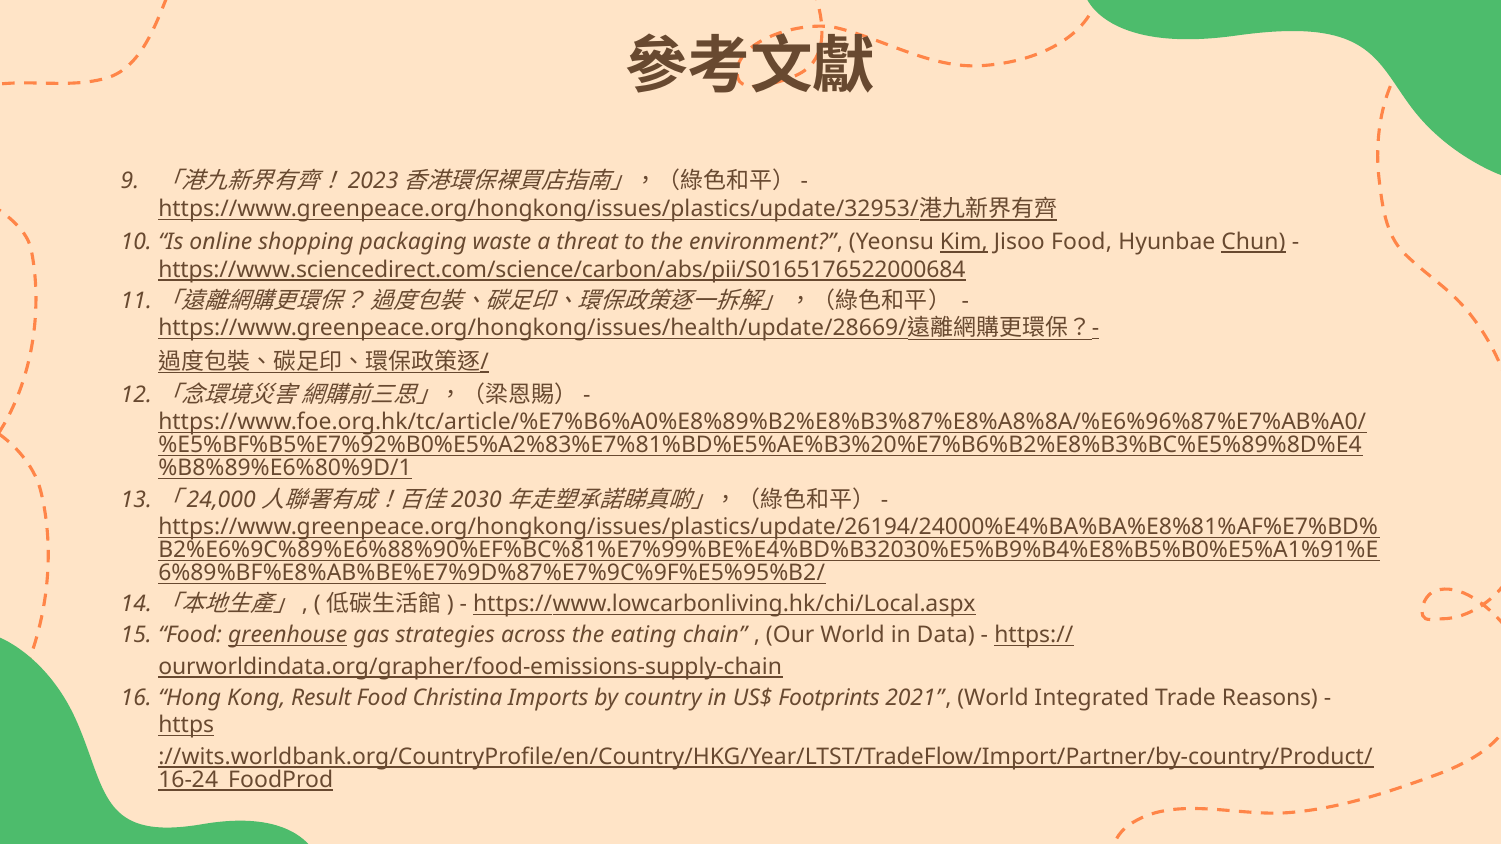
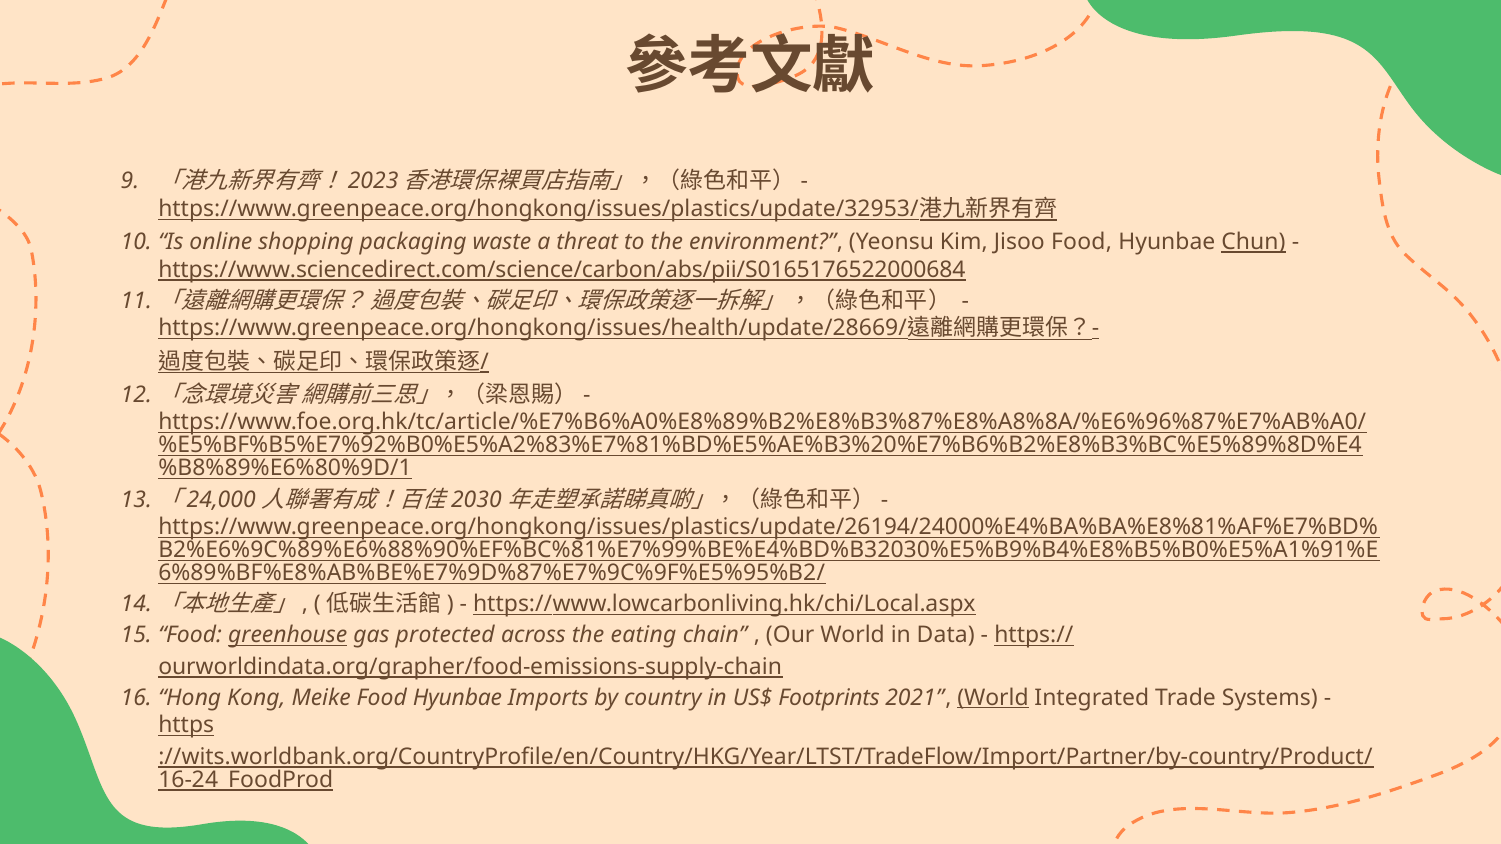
Kim underline: present -> none
strategies: strategies -> protected
Result: Result -> Meike
Christina at (457, 698): Christina -> Hyunbae
World at (993, 698) underline: none -> present
Reasons: Reasons -> Systems
